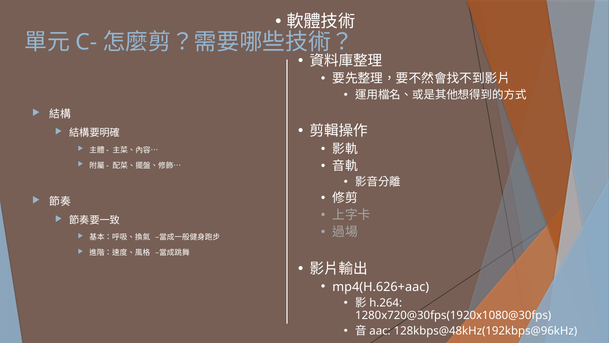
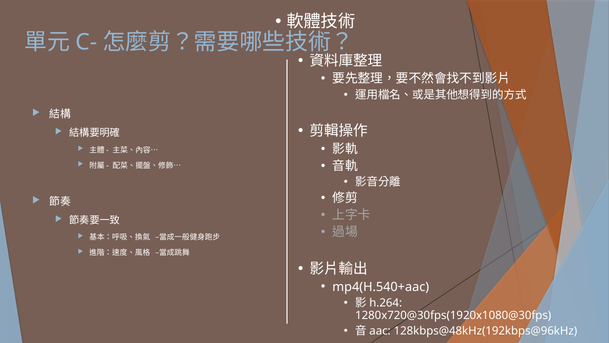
mp4(H.626+aac: mp4(H.626+aac -> mp4(H.540+aac
